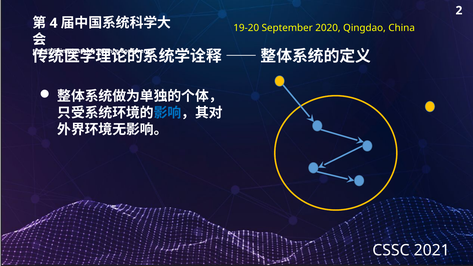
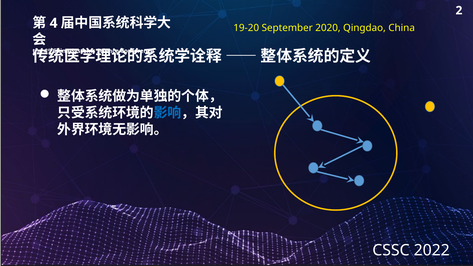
2021: 2021 -> 2022
